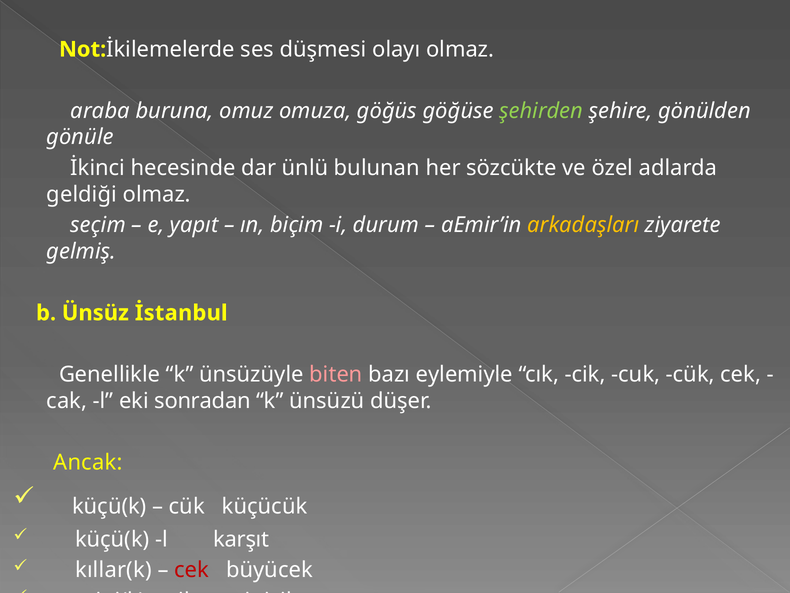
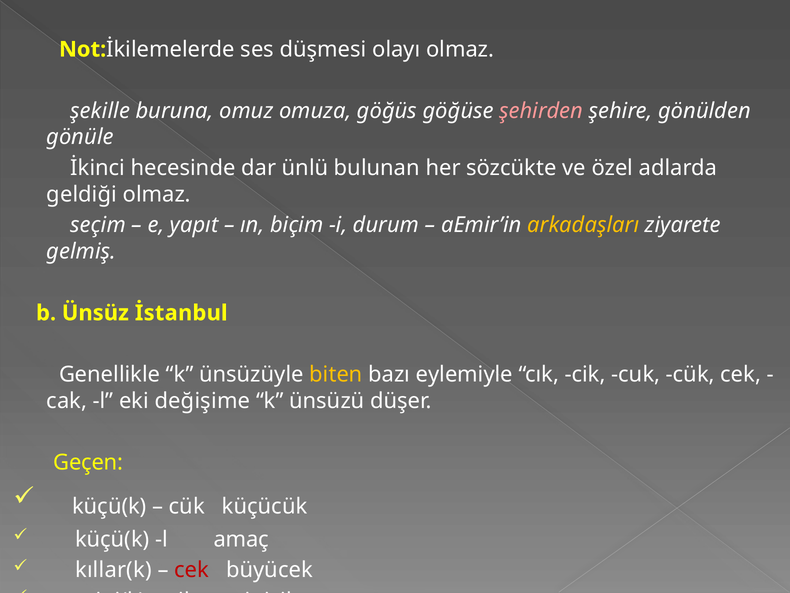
araba: araba -> şekille
şehirden colour: light green -> pink
biten colour: pink -> yellow
sonradan: sonradan -> değişime
Ancak: Ancak -> Geçen
karşıt: karşıt -> amaç
